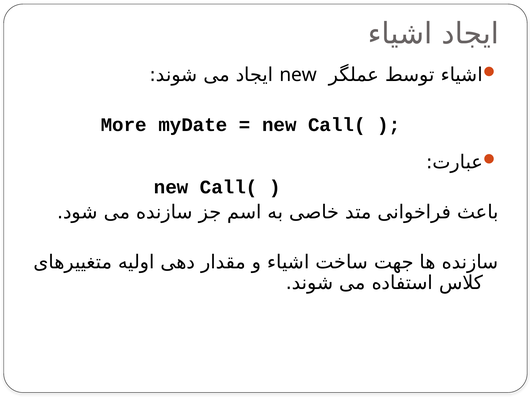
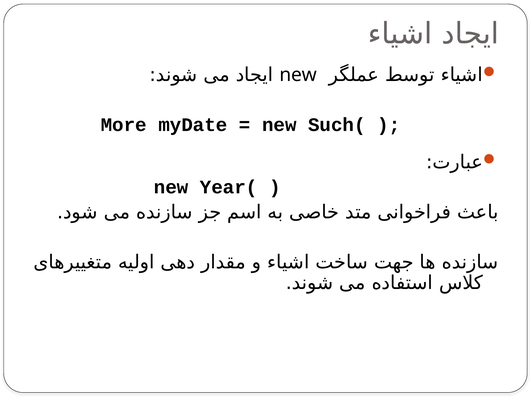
Call( at (337, 125): Call( -> Such(
Call( at (229, 187): Call( -> Year(
